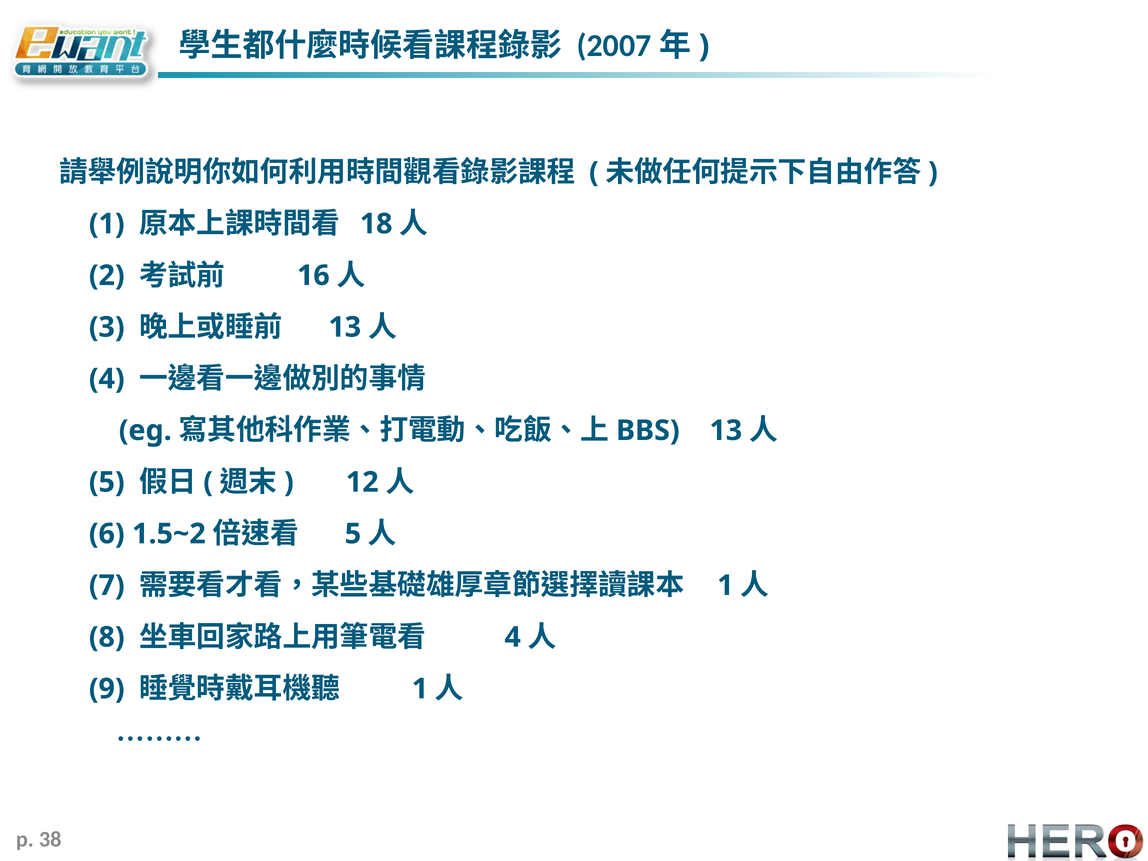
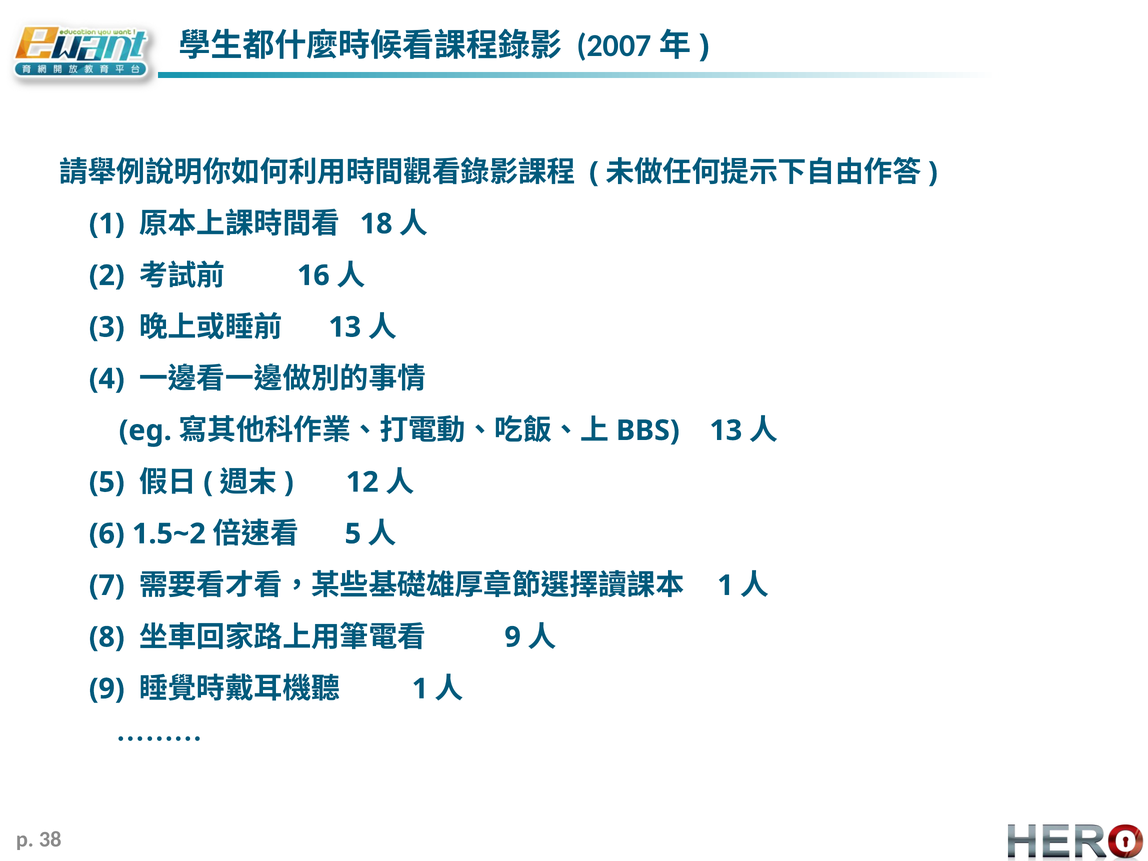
4 at (513, 637): 4 -> 9
